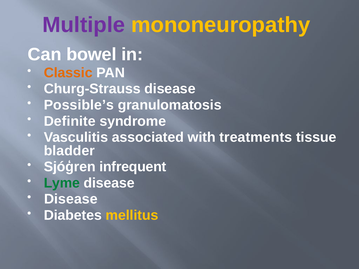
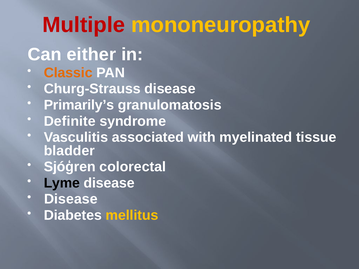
Multiple colour: purple -> red
bowel: bowel -> either
Possible’s: Possible’s -> Primarily’s
treatments: treatments -> myelinated
infrequent: infrequent -> colorectal
Lyme colour: green -> black
